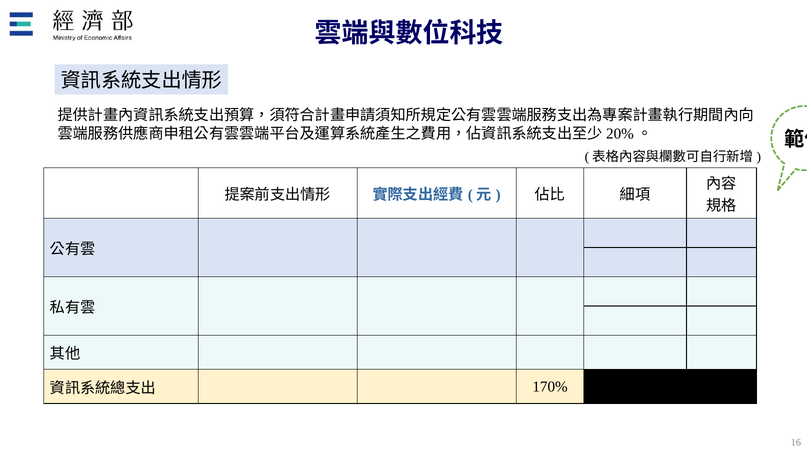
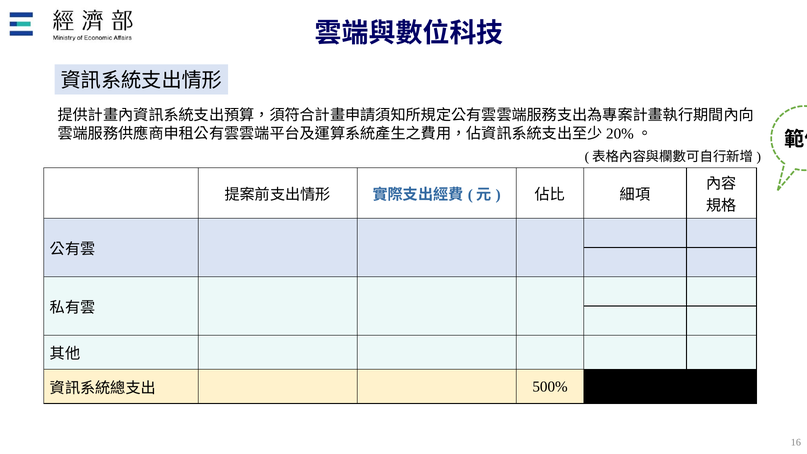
170%: 170% -> 500%
